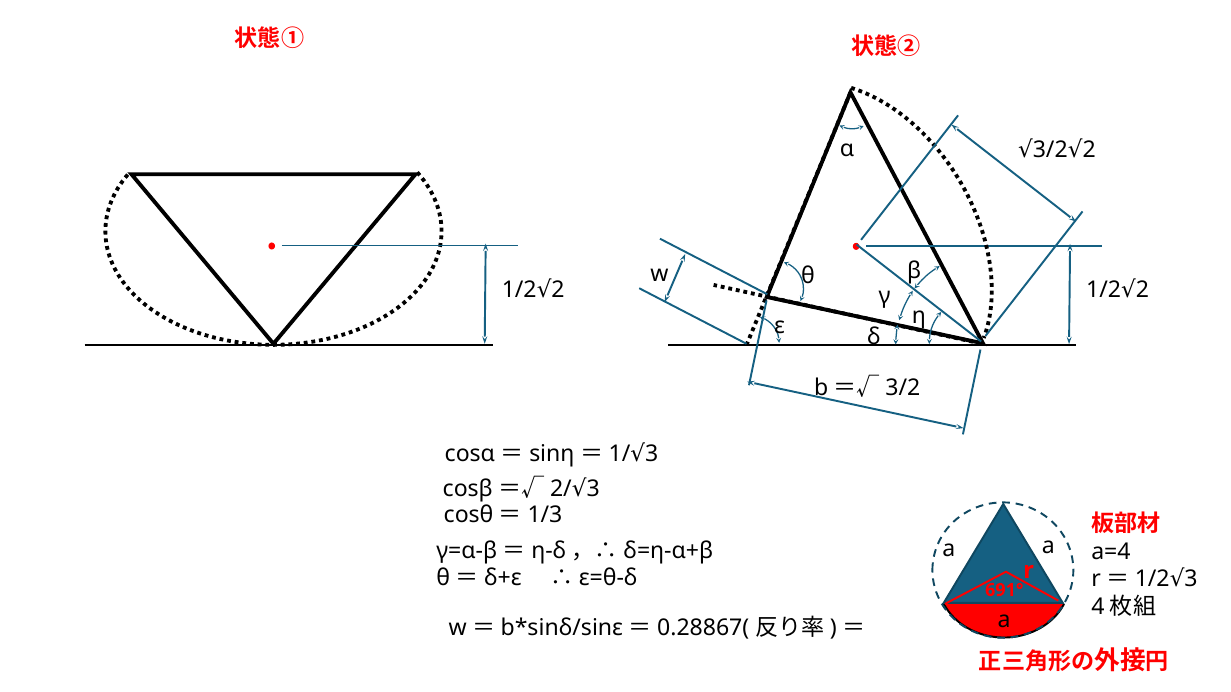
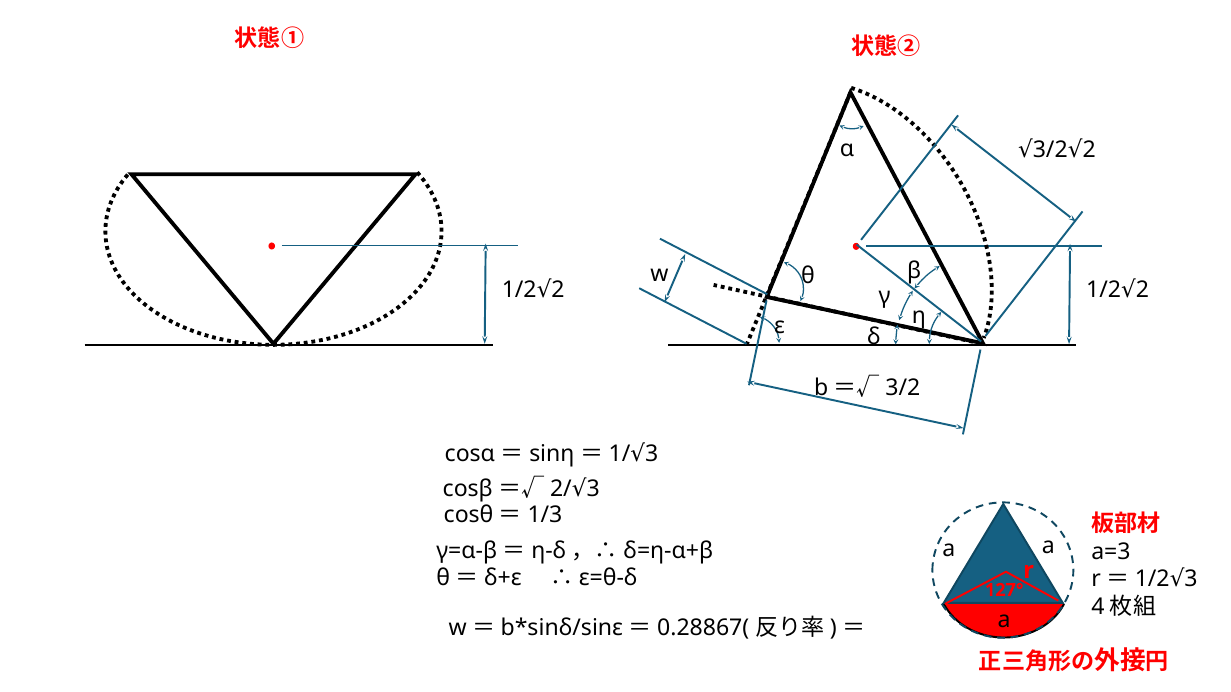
a=4: a=4 -> a=3
691°: 691° -> 127°
